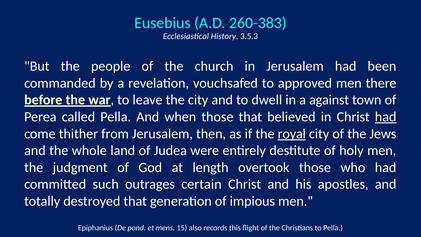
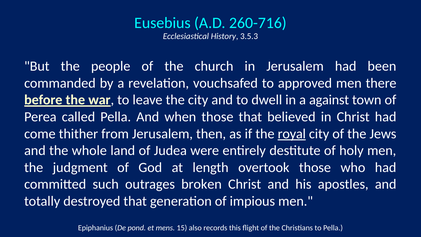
260-383: 260-383 -> 260-716
had at (386, 117) underline: present -> none
certain: certain -> broken
